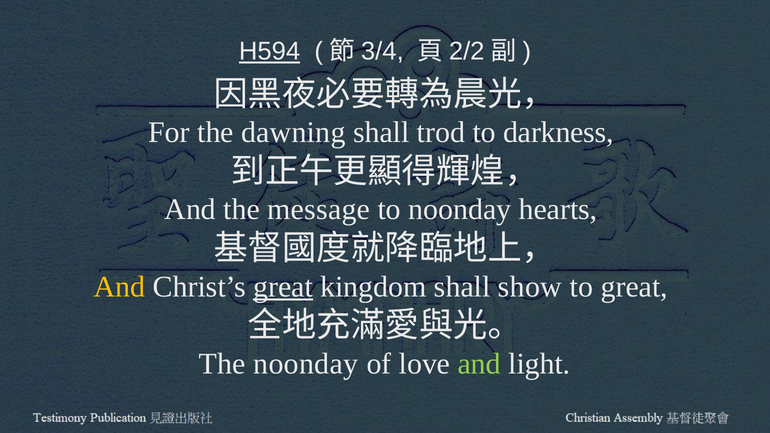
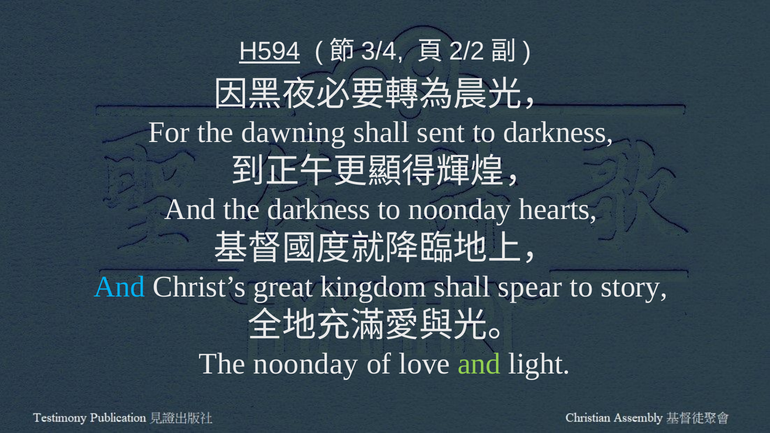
trod: trod -> sent
the message: message -> darkness
And at (120, 287) colour: yellow -> light blue
great at (283, 287) underline: present -> none
show: show -> spear
to great: great -> story
